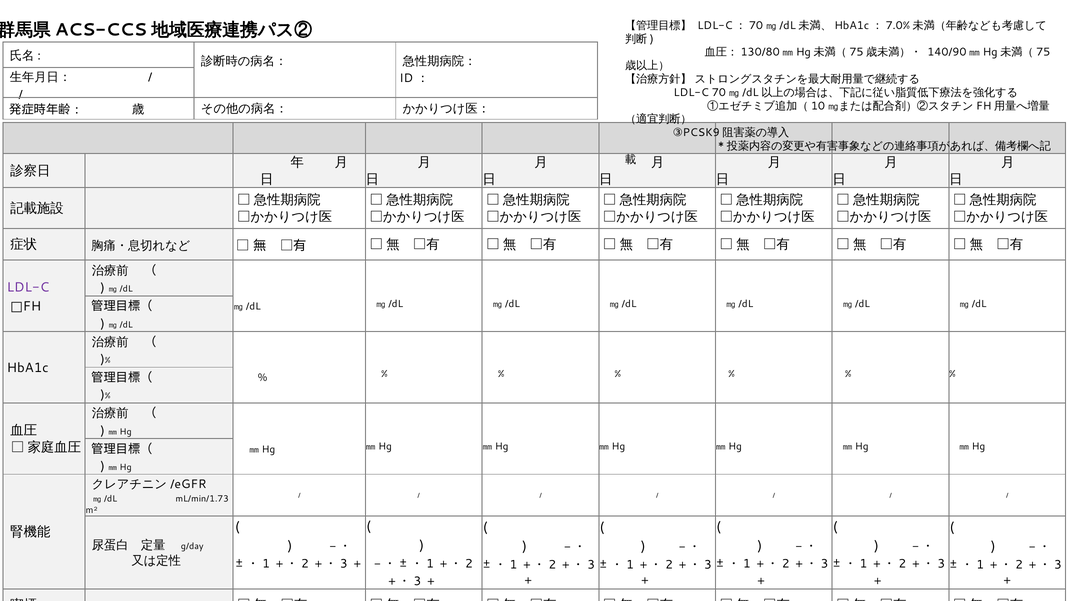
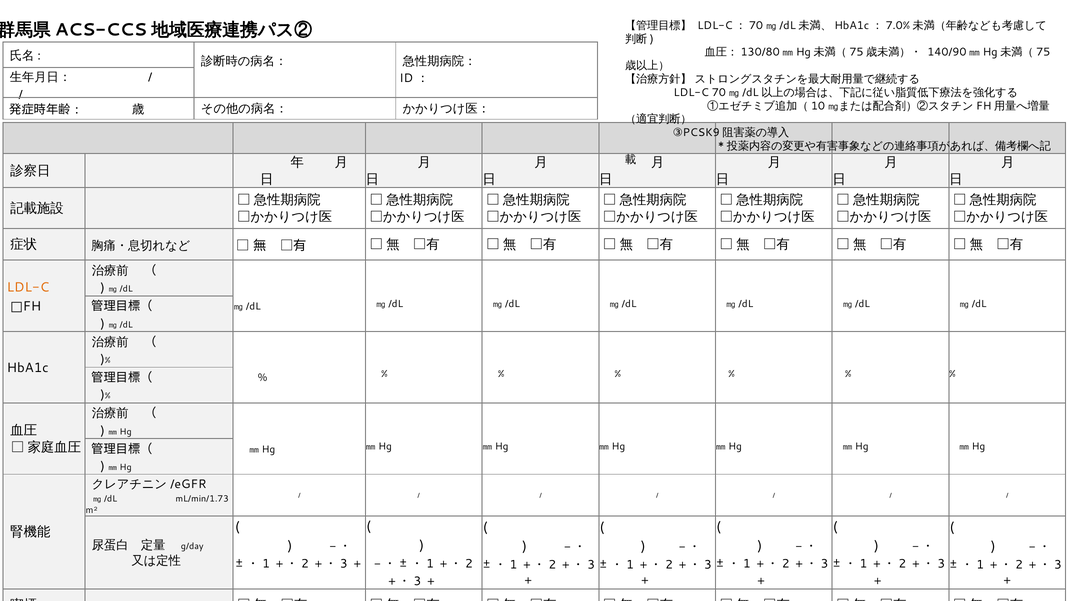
LDL-C at (28, 287) colour: purple -> orange
